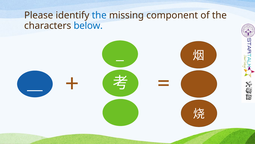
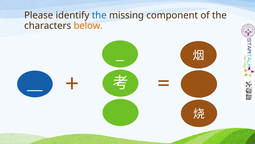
below colour: blue -> orange
